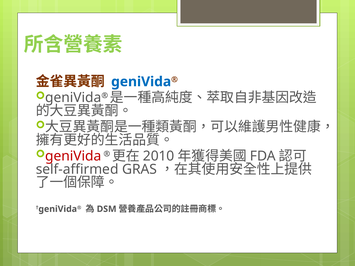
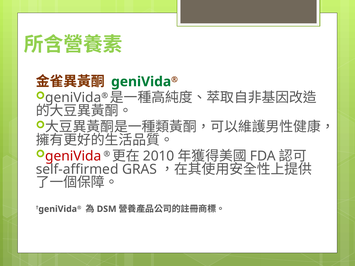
geniVida at (141, 82) colour: blue -> green
